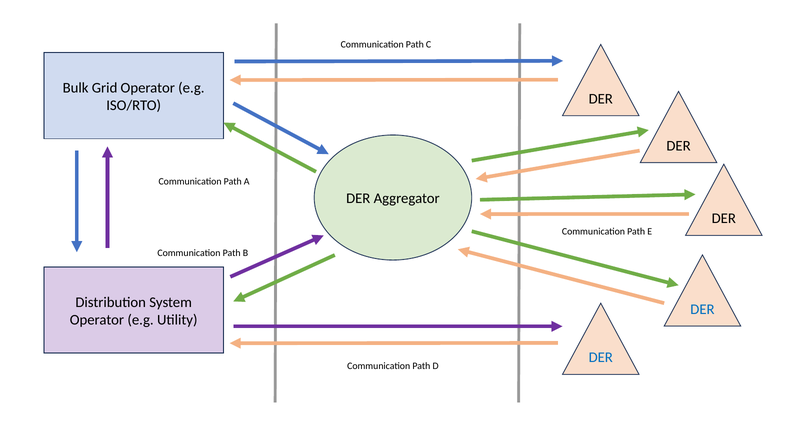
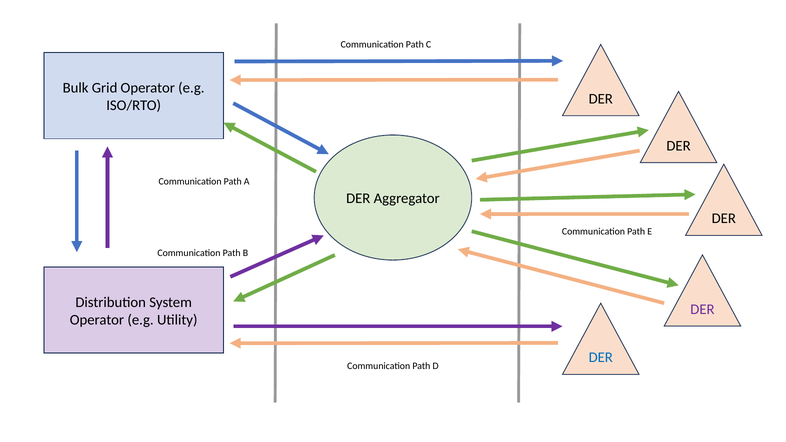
DER at (702, 309) colour: blue -> purple
